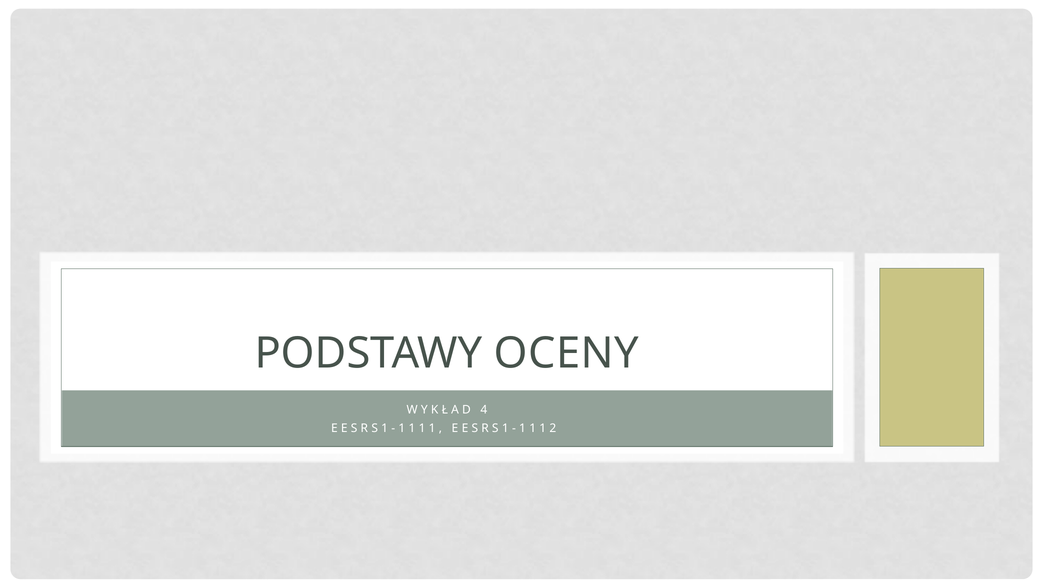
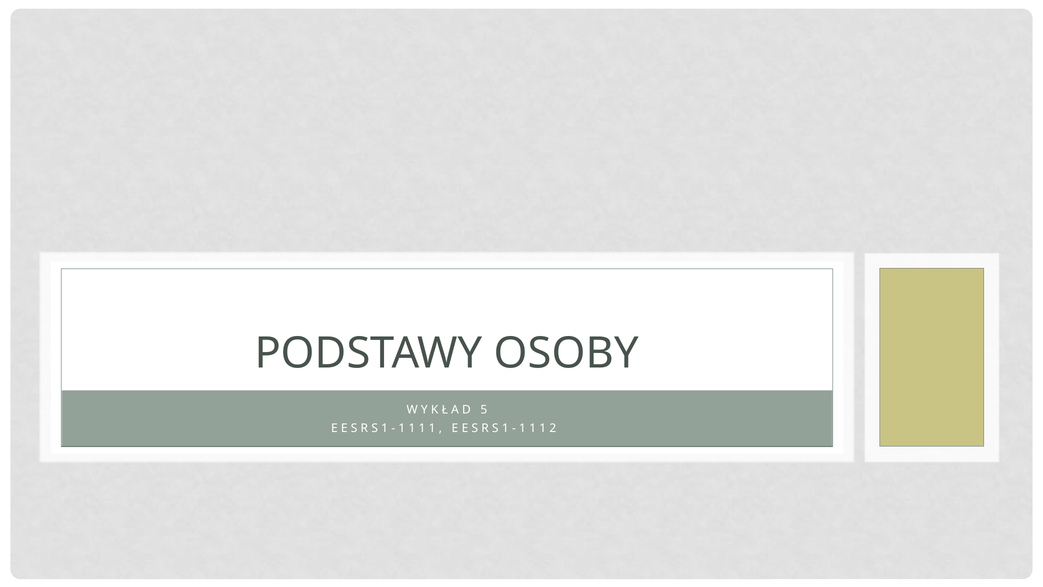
OCENY: OCENY -> OSOBY
4: 4 -> 5
